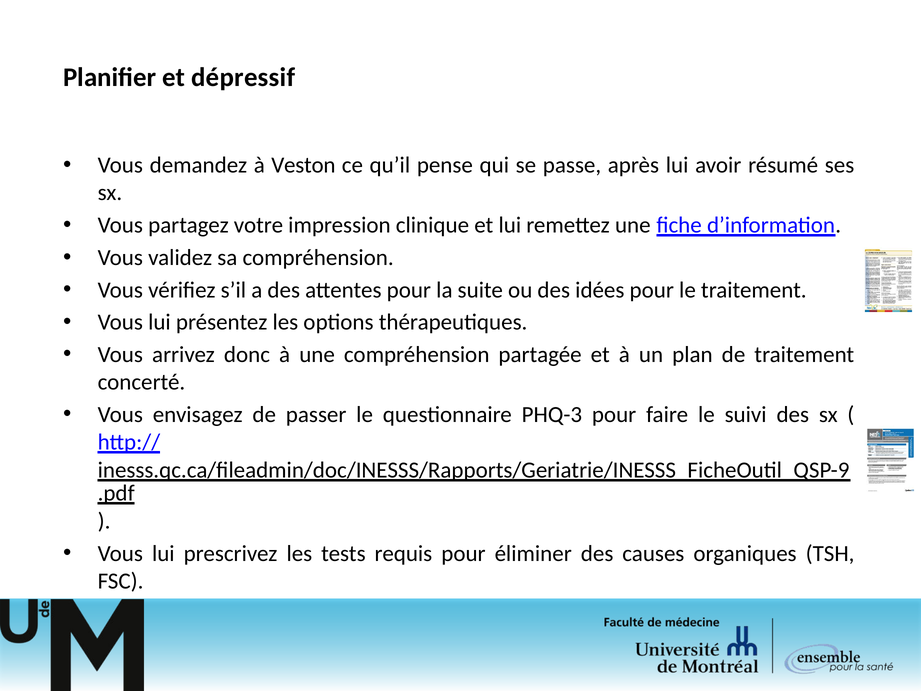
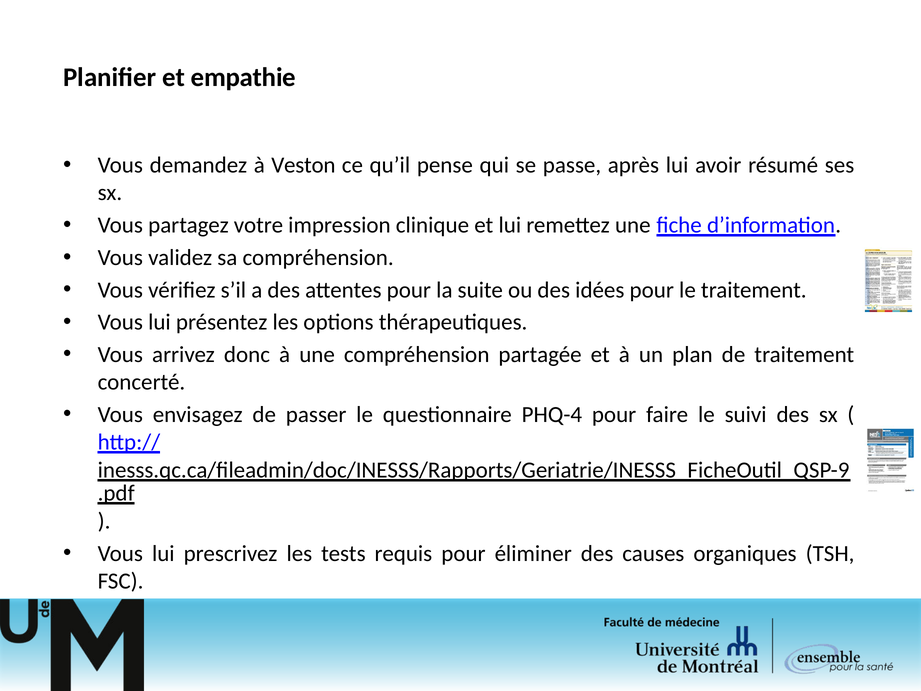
dépressif: dépressif -> empathie
PHQ-3: PHQ-3 -> PHQ-4
